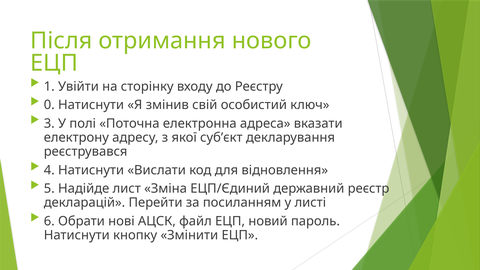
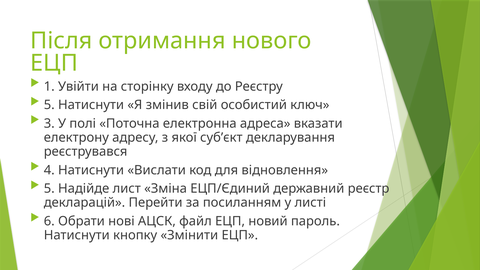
0 at (49, 105): 0 -> 5
